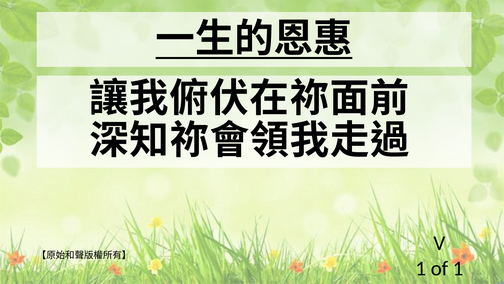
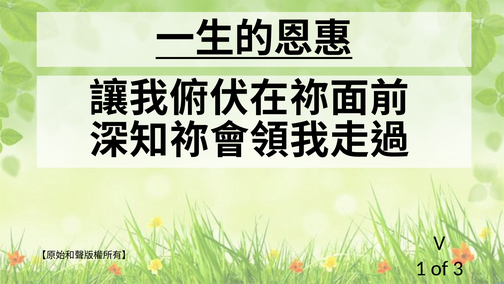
of 1: 1 -> 3
